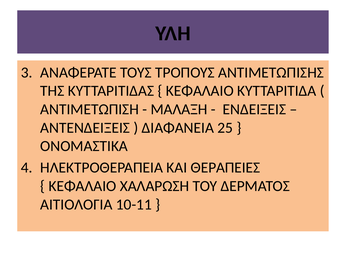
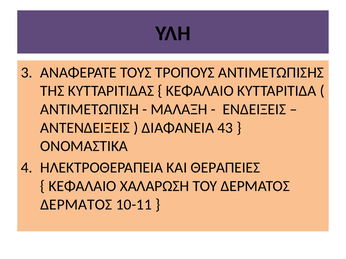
25: 25 -> 43
ΑΙΤΙΟΛΟΓΙΑ at (76, 205): ΑΙΤΙΟΛΟΓΙΑ -> ΔΕΡΜΑΤΟΣ
